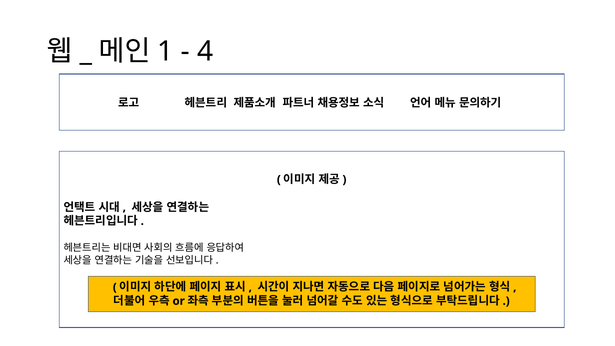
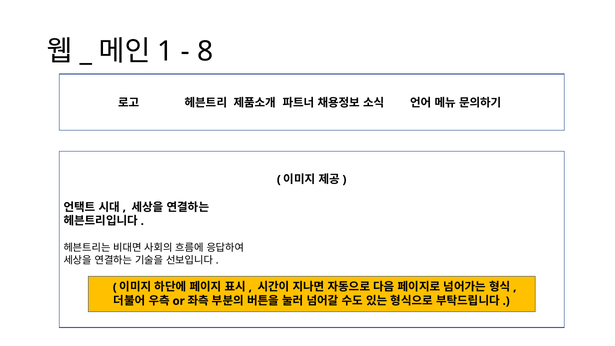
4: 4 -> 8
